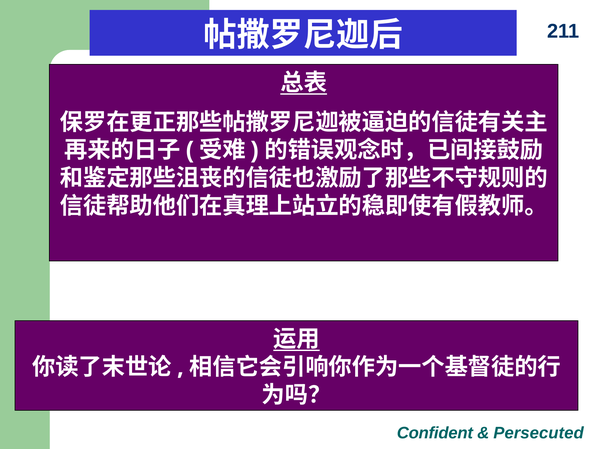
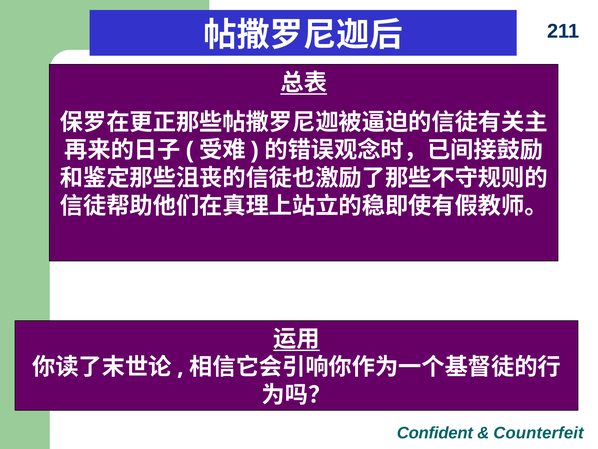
Persecuted: Persecuted -> Counterfeit
